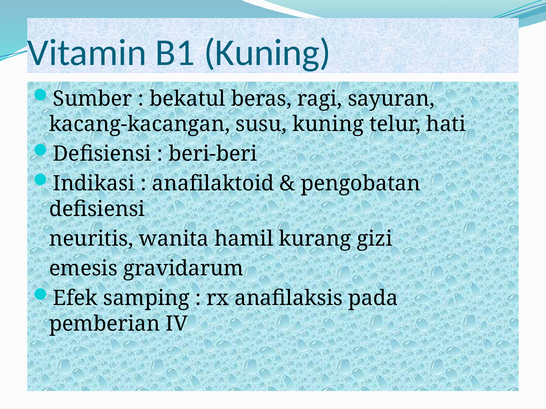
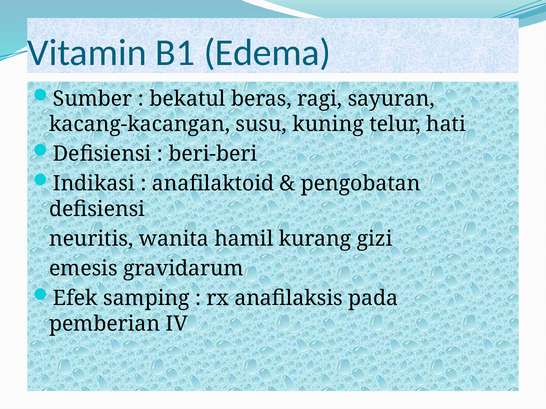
B1 Kuning: Kuning -> Edema
